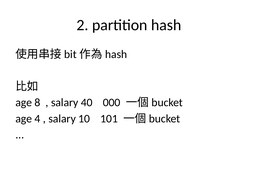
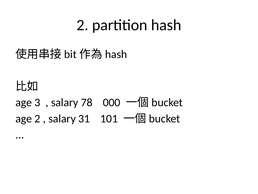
8: 8 -> 3
40: 40 -> 78
age 4: 4 -> 2
10: 10 -> 31
